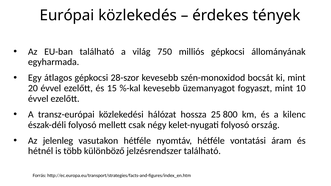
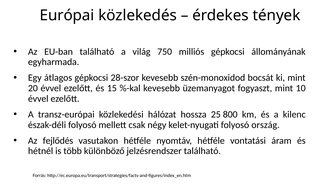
jelenleg: jelenleg -> fejlődés
